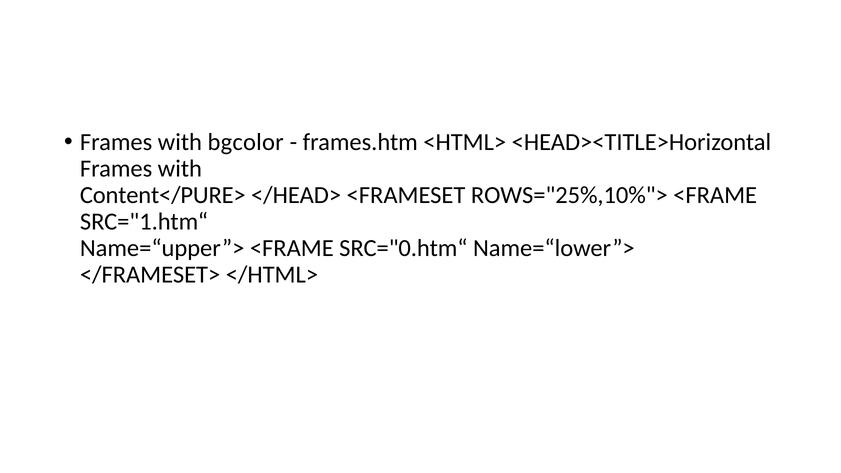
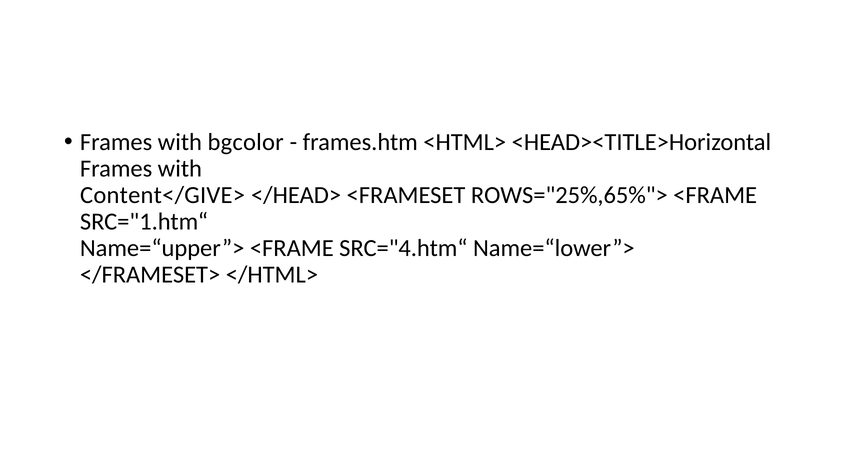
Content</PURE>: Content</PURE> -> Content</GIVE>
ROWS="25%,10%">: ROWS="25%,10%"> -> ROWS="25%,65%">
SRC="0.htm“: SRC="0.htm“ -> SRC="4.htm“
